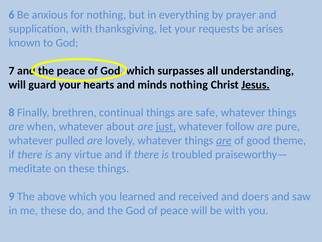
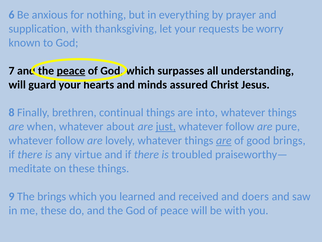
arises: arises -> worry
peace at (71, 71) underline: none -> present
minds nothing: nothing -> assured
Jesus underline: present -> none
safe: safe -> into
pulled at (70, 140): pulled -> follow
good theme: theme -> brings
The above: above -> brings
